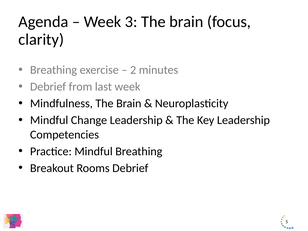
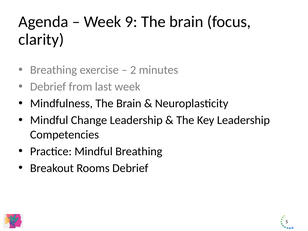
3: 3 -> 9
